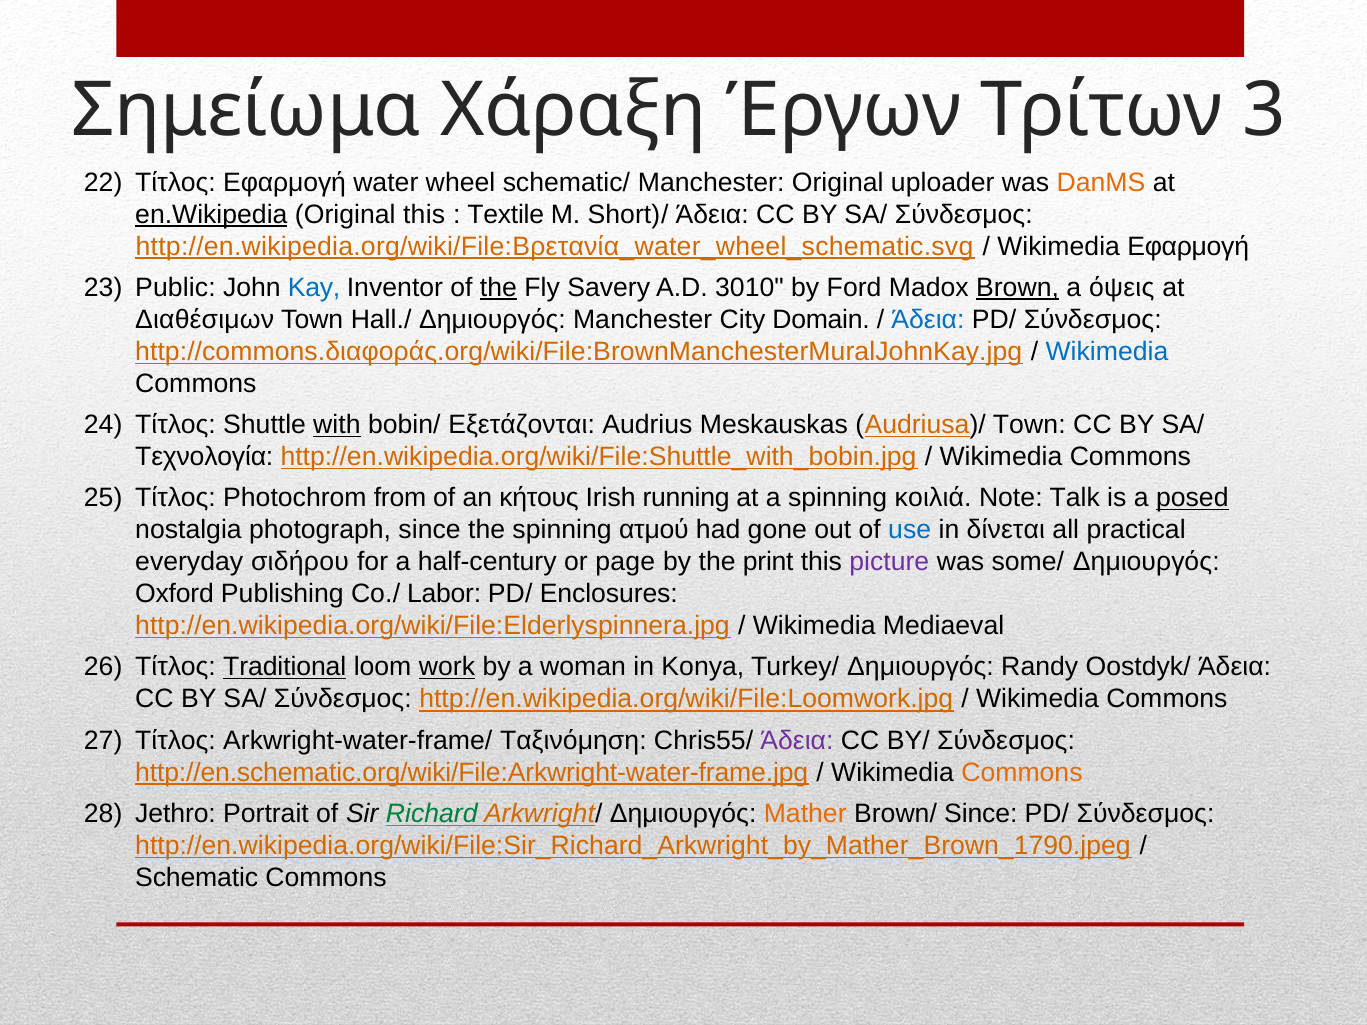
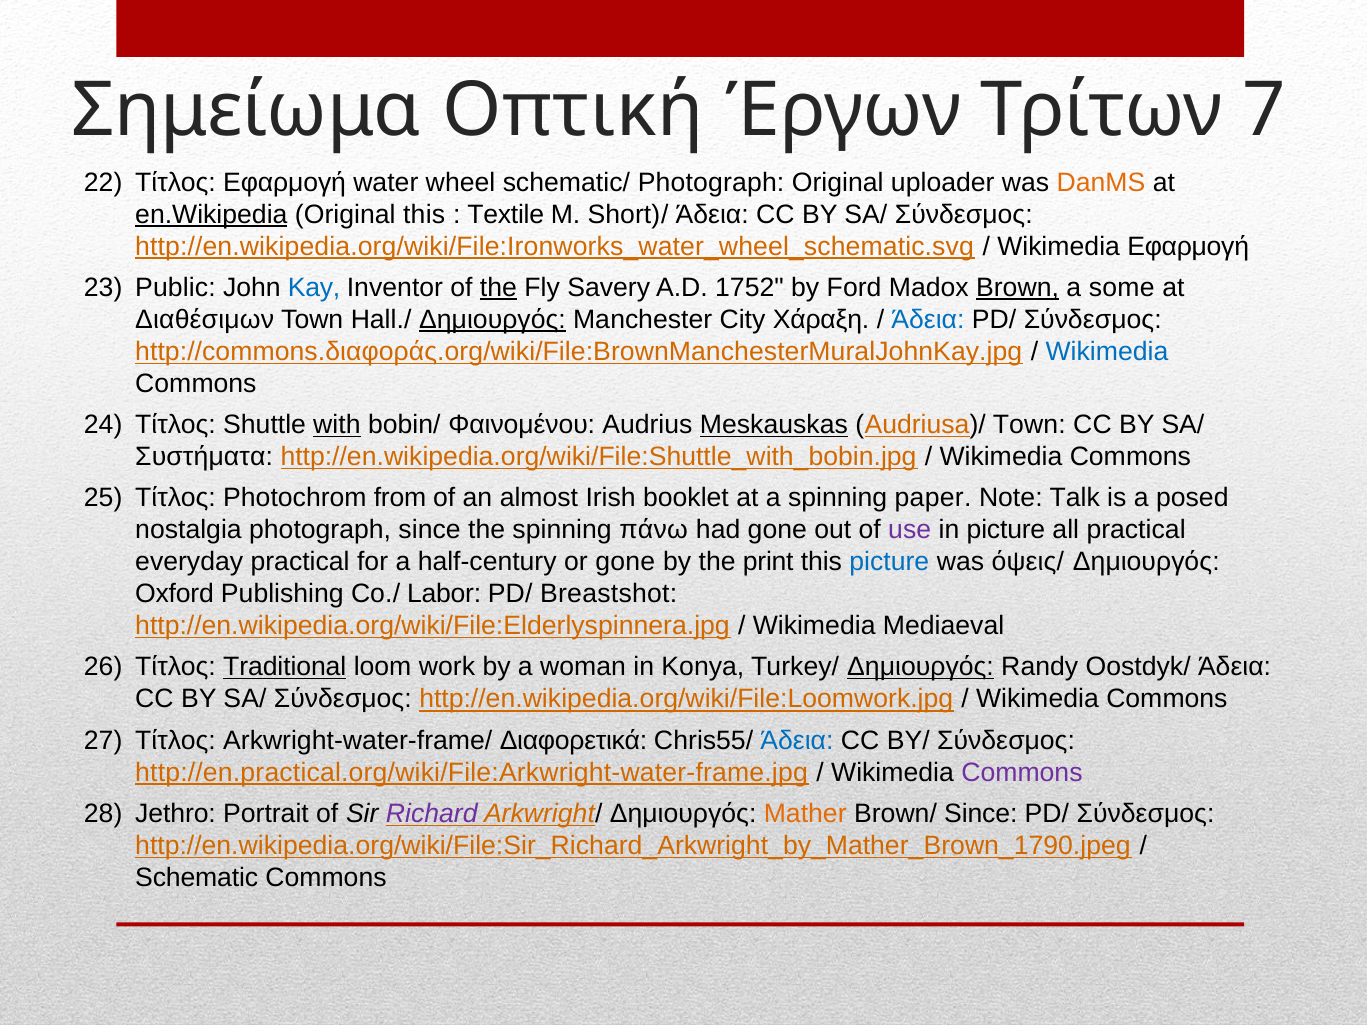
Χάραξη: Χάραξη -> Οπτική
3: 3 -> 7
schematic/ Manchester: Manchester -> Photograph
http://en.wikipedia.org/wiki/File:Βρετανία_water_wheel_schematic.svg: http://en.wikipedia.org/wiki/File:Βρετανία_water_wheel_schematic.svg -> http://en.wikipedia.org/wiki/File:Ironworks_water_wheel_schematic.svg
3010: 3010 -> 1752
όψεις: όψεις -> some
Δημιουργός at (492, 320) underline: none -> present
Domain: Domain -> Χάραξη
Εξετάζονται: Εξετάζονται -> Φαινομένου
Meskauskas underline: none -> present
Τεχνολογία: Τεχνολογία -> Συστήματα
κήτους: κήτους -> almost
running: running -> booklet
κοιλιά: κοιλιά -> paper
posed underline: present -> none
ατμού: ατμού -> πάνω
use colour: blue -> purple
in δίνεται: δίνεται -> picture
everyday σιδήρου: σιδήρου -> practical
or page: page -> gone
picture at (889, 562) colour: purple -> blue
some/: some/ -> όψεις/
Enclosures: Enclosures -> Breastshot
work underline: present -> none
Δημιουργός at (921, 667) underline: none -> present
Ταξινόμηση: Ταξινόμηση -> Διαφορετικά
Άδεια at (797, 741) colour: purple -> blue
http://en.schematic.org/wiki/File:Arkwright-water-frame.jpg: http://en.schematic.org/wiki/File:Arkwright-water-frame.jpg -> http://en.practical.org/wiki/File:Arkwright-water-frame.jpg
Commons at (1022, 773) colour: orange -> purple
Richard colour: green -> purple
